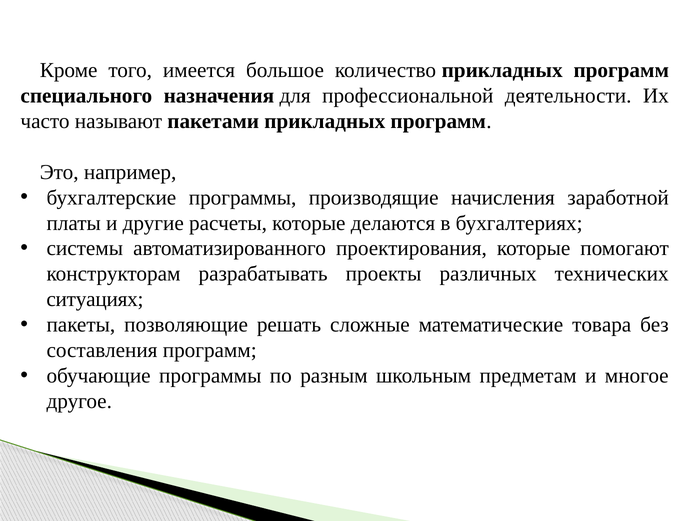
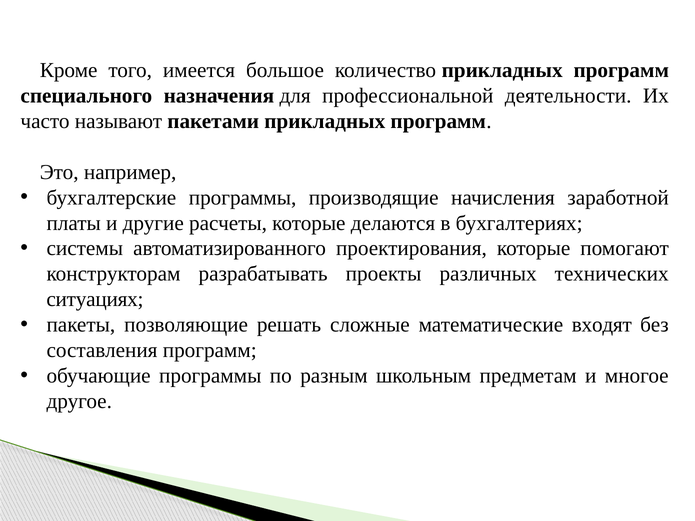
товара: товара -> входят
